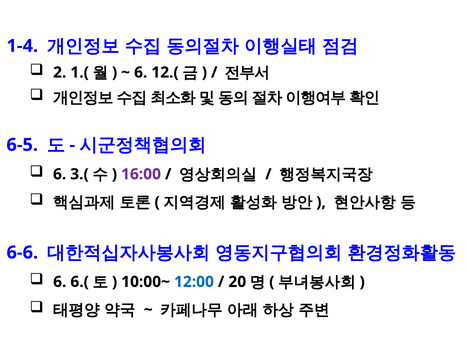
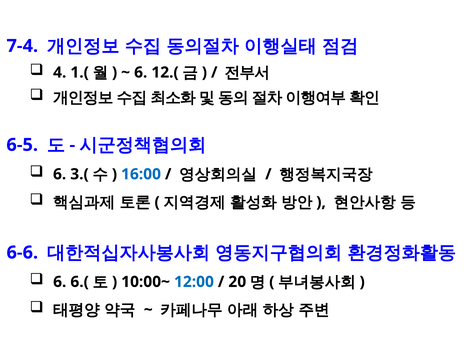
1-4: 1-4 -> 7-4
2: 2 -> 4
16:00 colour: purple -> blue
